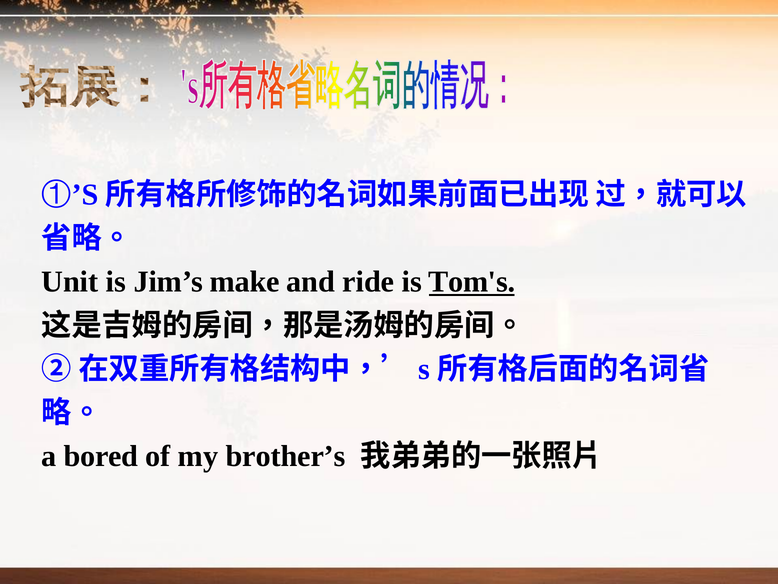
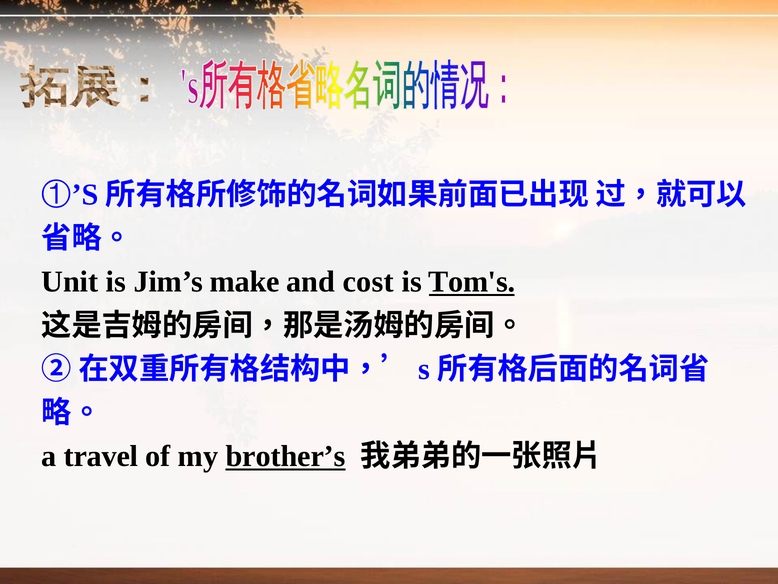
ride: ride -> cost
bored: bored -> travel
brother’s underline: none -> present
